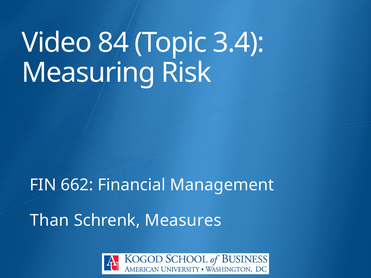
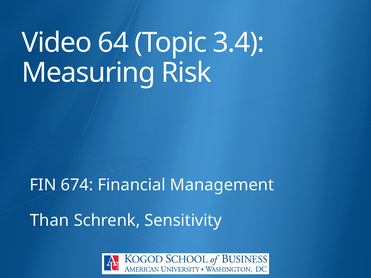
84: 84 -> 64
662: 662 -> 674
Measures: Measures -> Sensitivity
